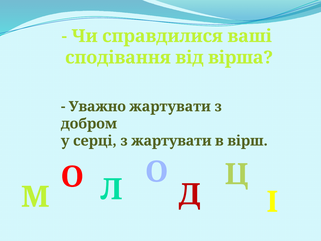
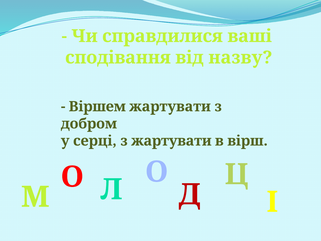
вірша: вірша -> назву
Уважно: Уважно -> Віршем
